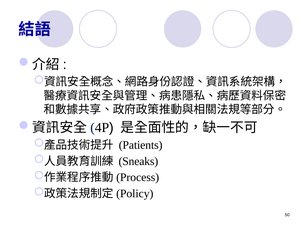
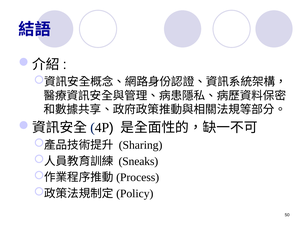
Patients: Patients -> Sharing
